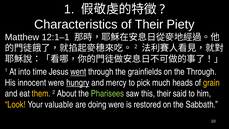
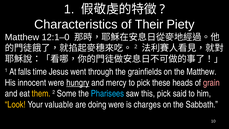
12:1–1: 12:1–1 -> 12:1–0
into: into -> falls
went underline: present -> none
the Through: Through -> Matthew
much: much -> these
grain colour: yellow -> pink
About: About -> Some
Pharisees colour: light green -> light blue
this their: their -> pick
restored: restored -> charges
